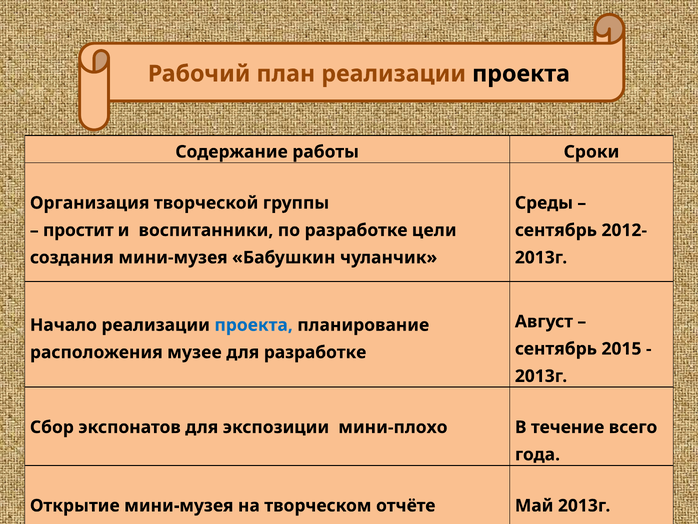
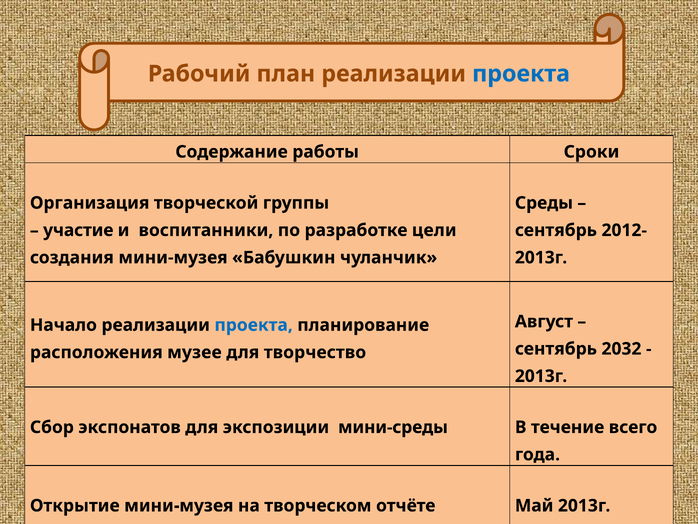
проекта at (521, 74) colour: black -> blue
простит: простит -> участие
2015: 2015 -> 2032
для разработке: разработке -> творчество
мини-плохо: мини-плохо -> мини-среды
